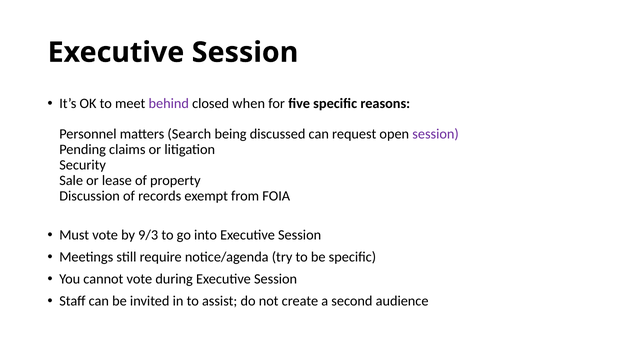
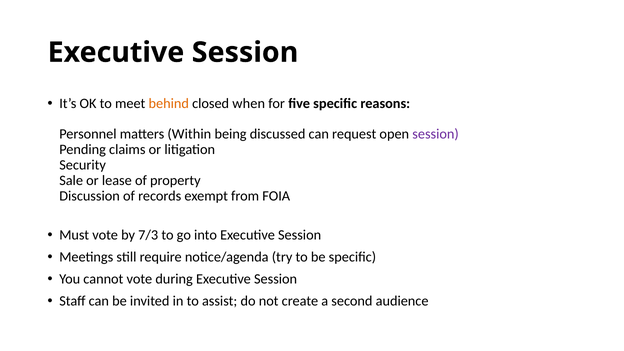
behind colour: purple -> orange
Search: Search -> Within
9/3: 9/3 -> 7/3
